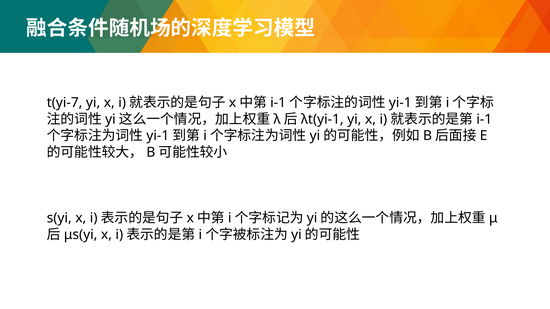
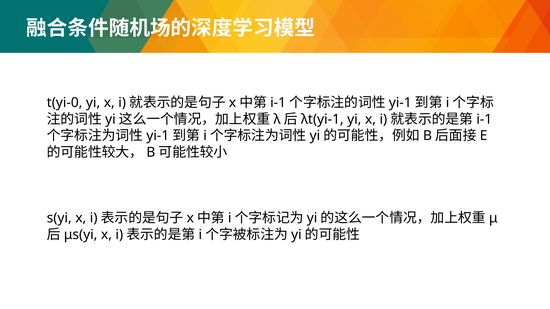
t(yi-7: t(yi-7 -> t(yi-0
